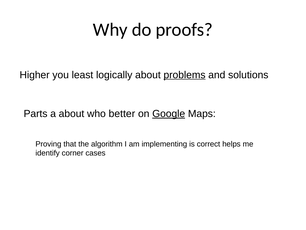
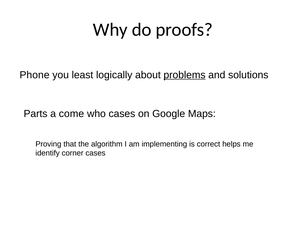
Higher: Higher -> Phone
a about: about -> come
who better: better -> cases
Google underline: present -> none
